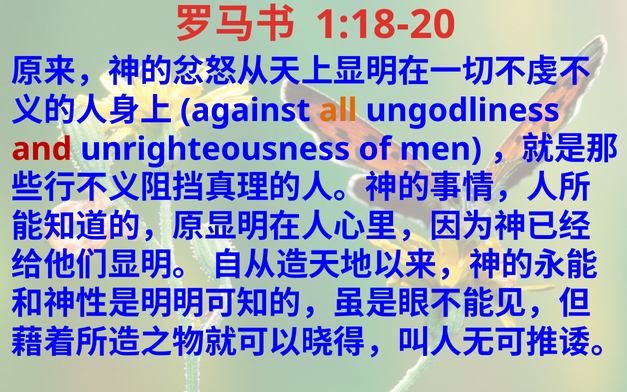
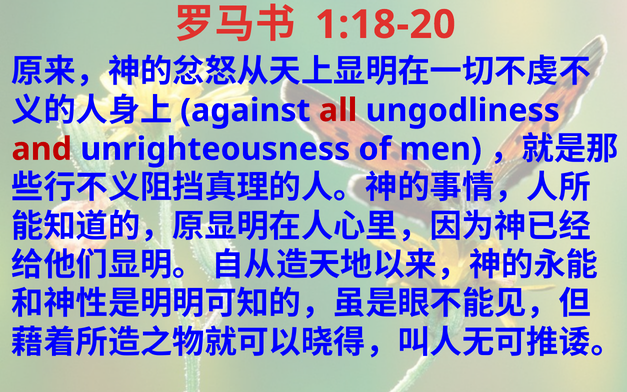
all colour: orange -> red
